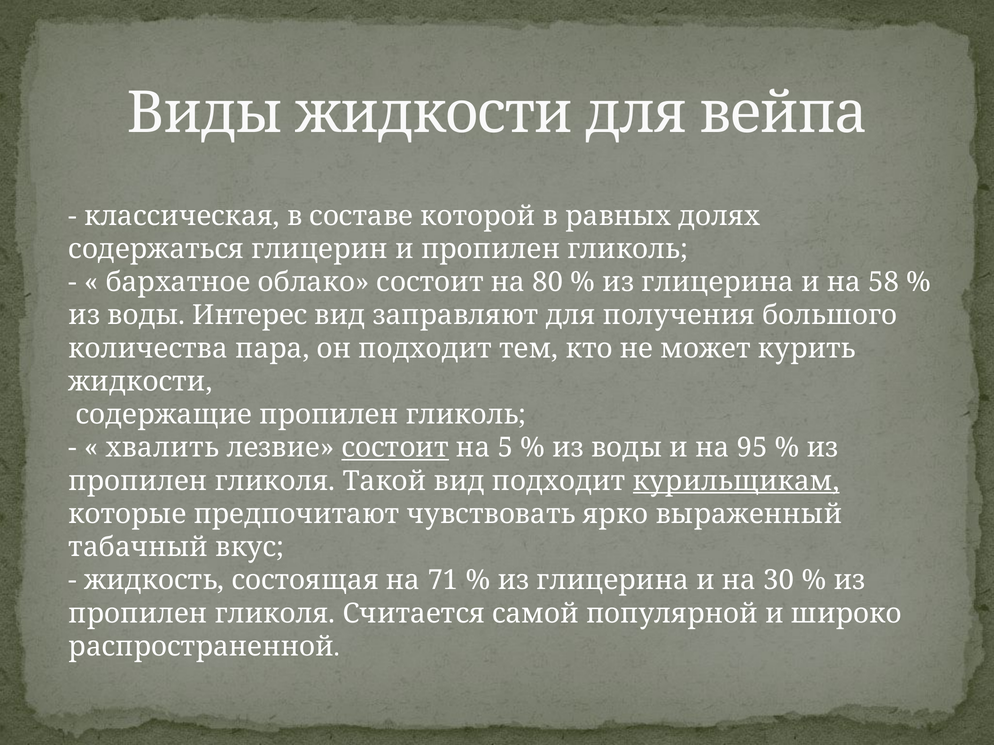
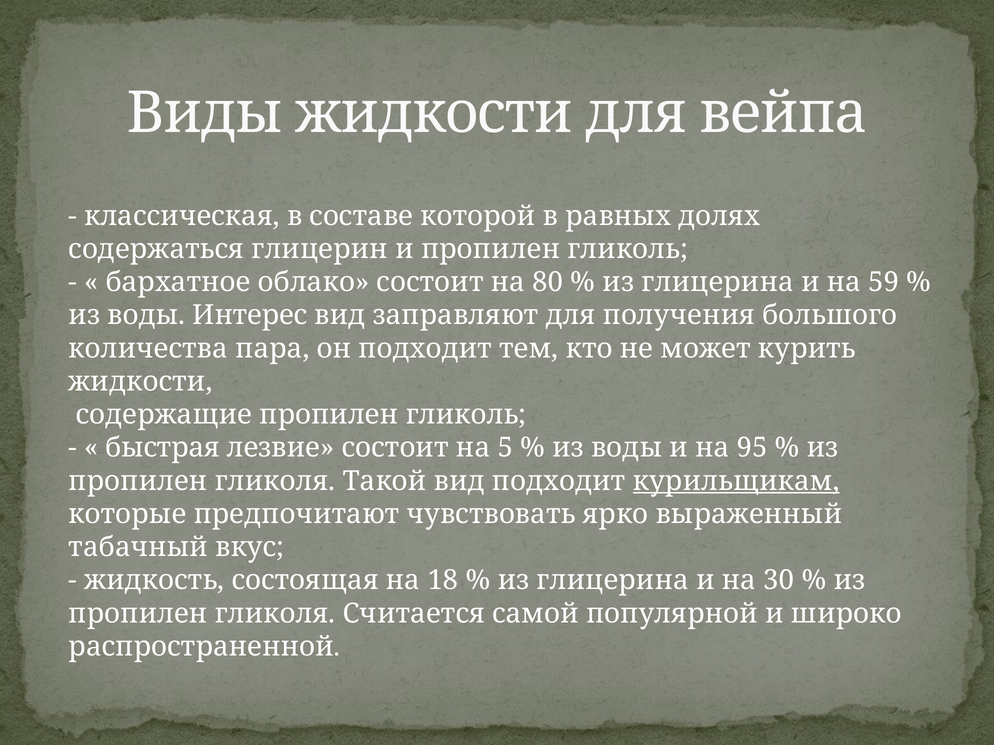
58: 58 -> 59
хвалить: хвалить -> быстрая
состоит at (395, 448) underline: present -> none
71: 71 -> 18
